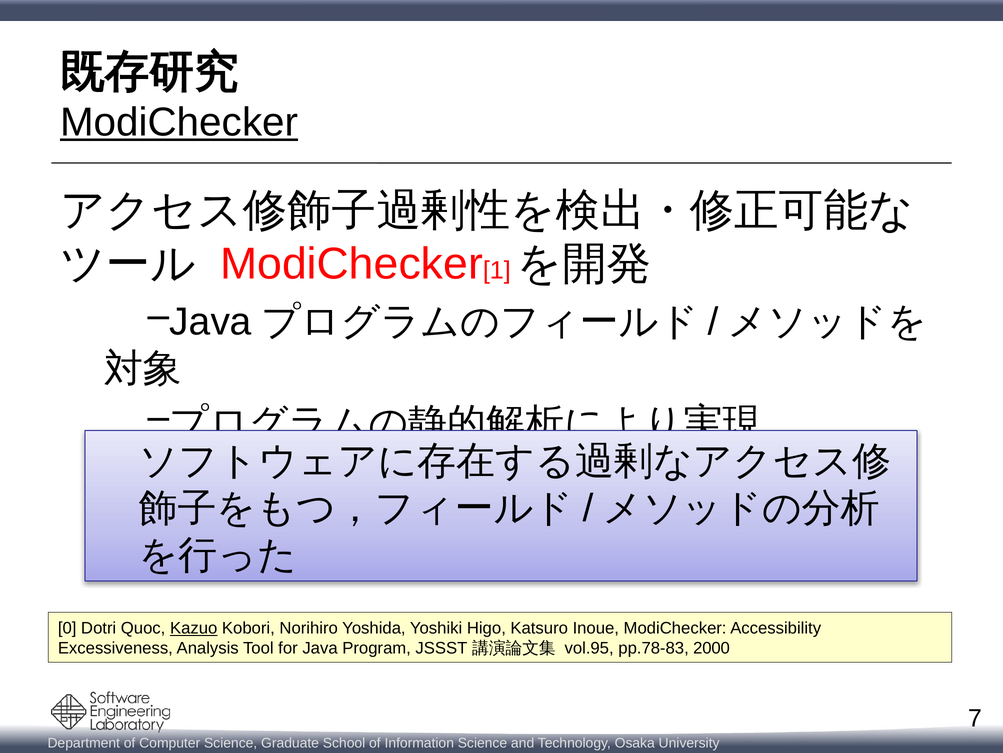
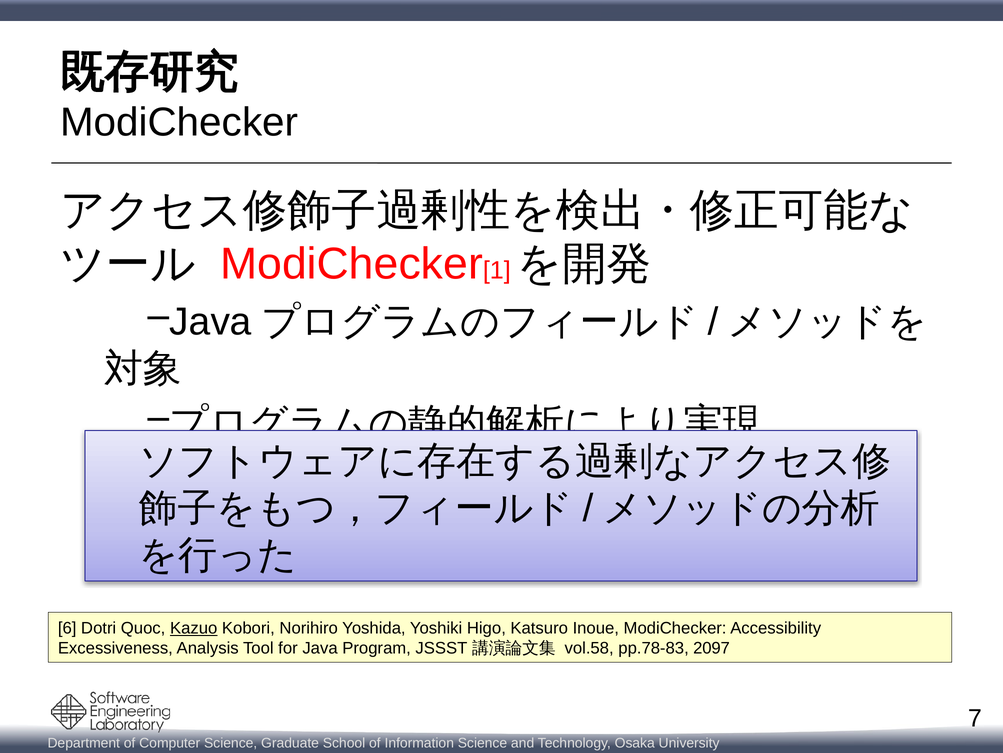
ModiChecker at (179, 122) underline: present -> none
0: 0 -> 6
vol.95: vol.95 -> vol.58
2000: 2000 -> 2097
